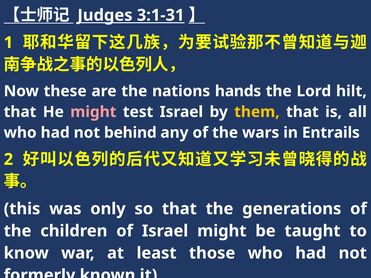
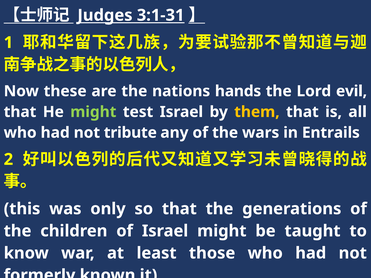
hilt: hilt -> evil
might at (93, 112) colour: pink -> light green
behind: behind -> tribute
